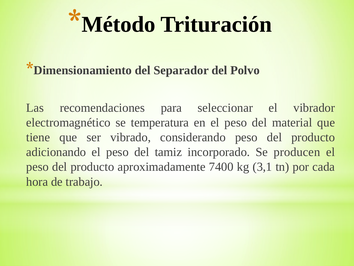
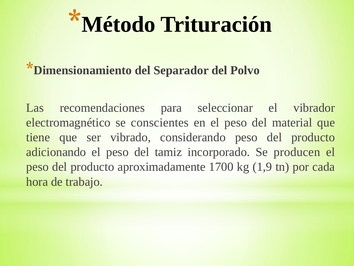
temperatura: temperatura -> conscientes
7400: 7400 -> 1700
3,1: 3,1 -> 1,9
